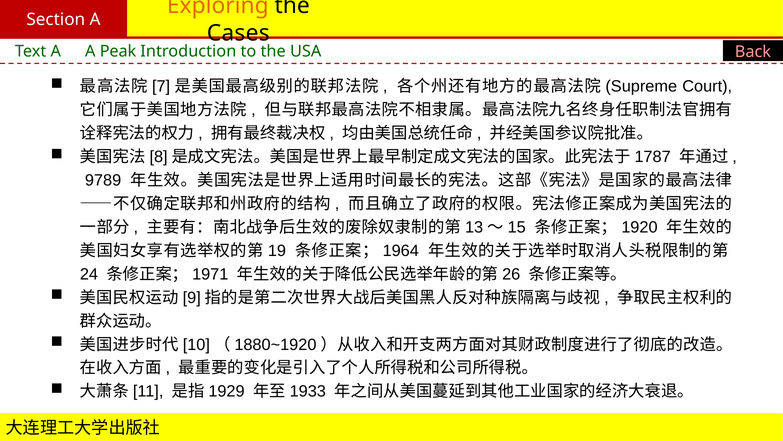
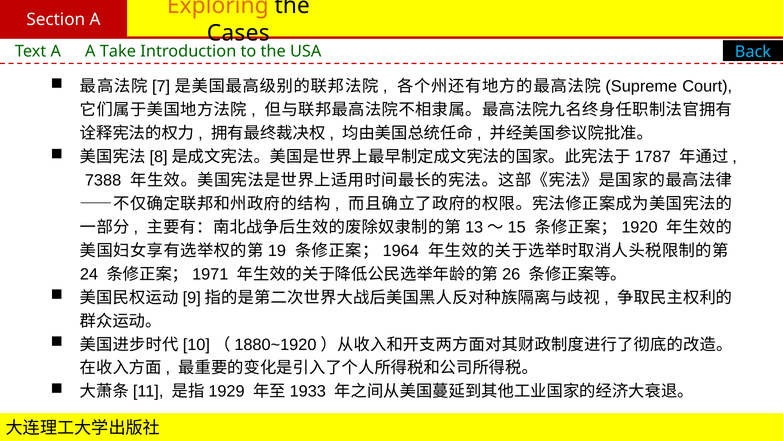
Peak: Peak -> Take
Back colour: pink -> light blue
9789: 9789 -> 7388
